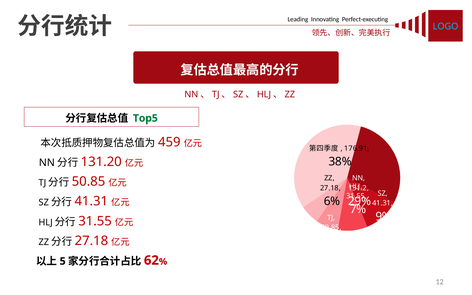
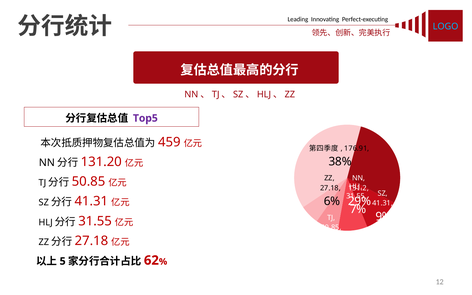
Top5 colour: green -> purple
